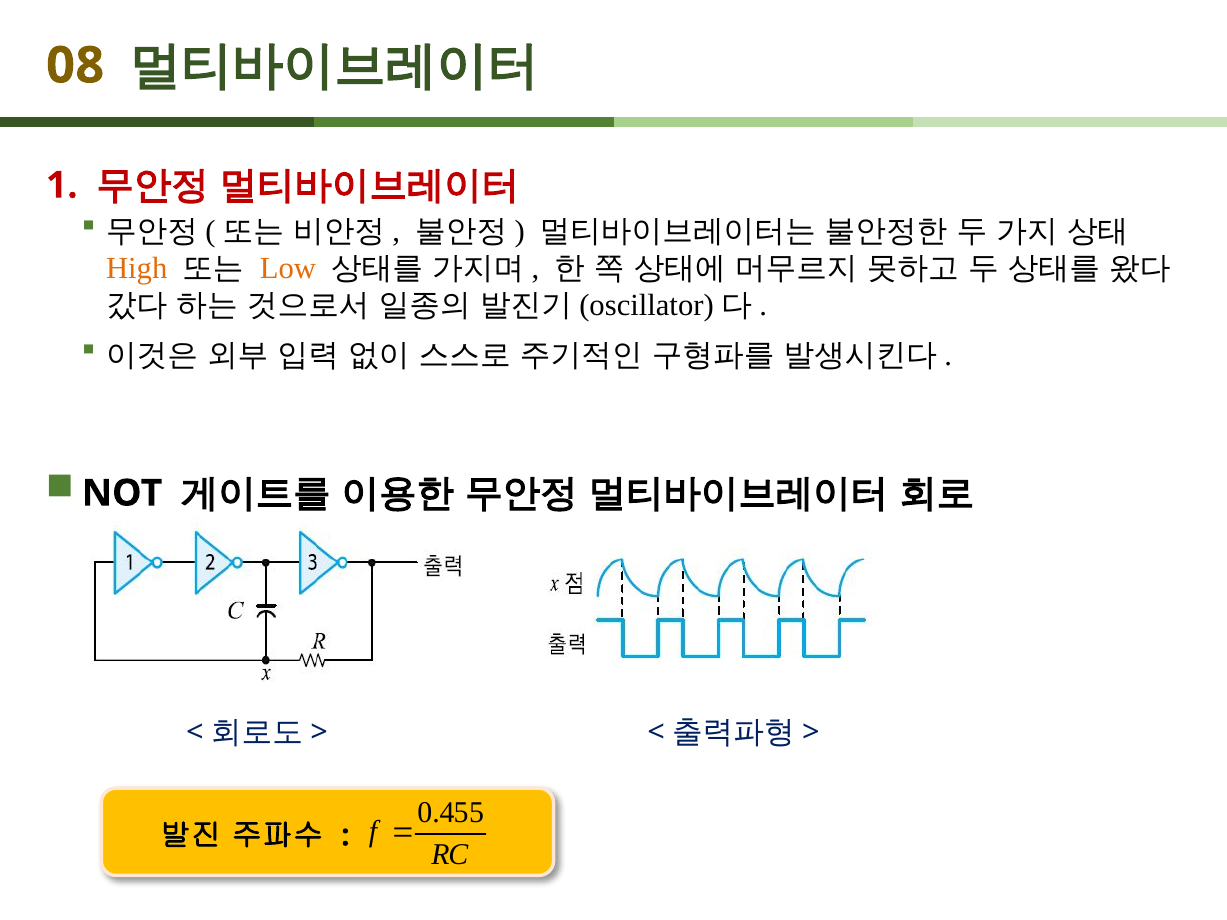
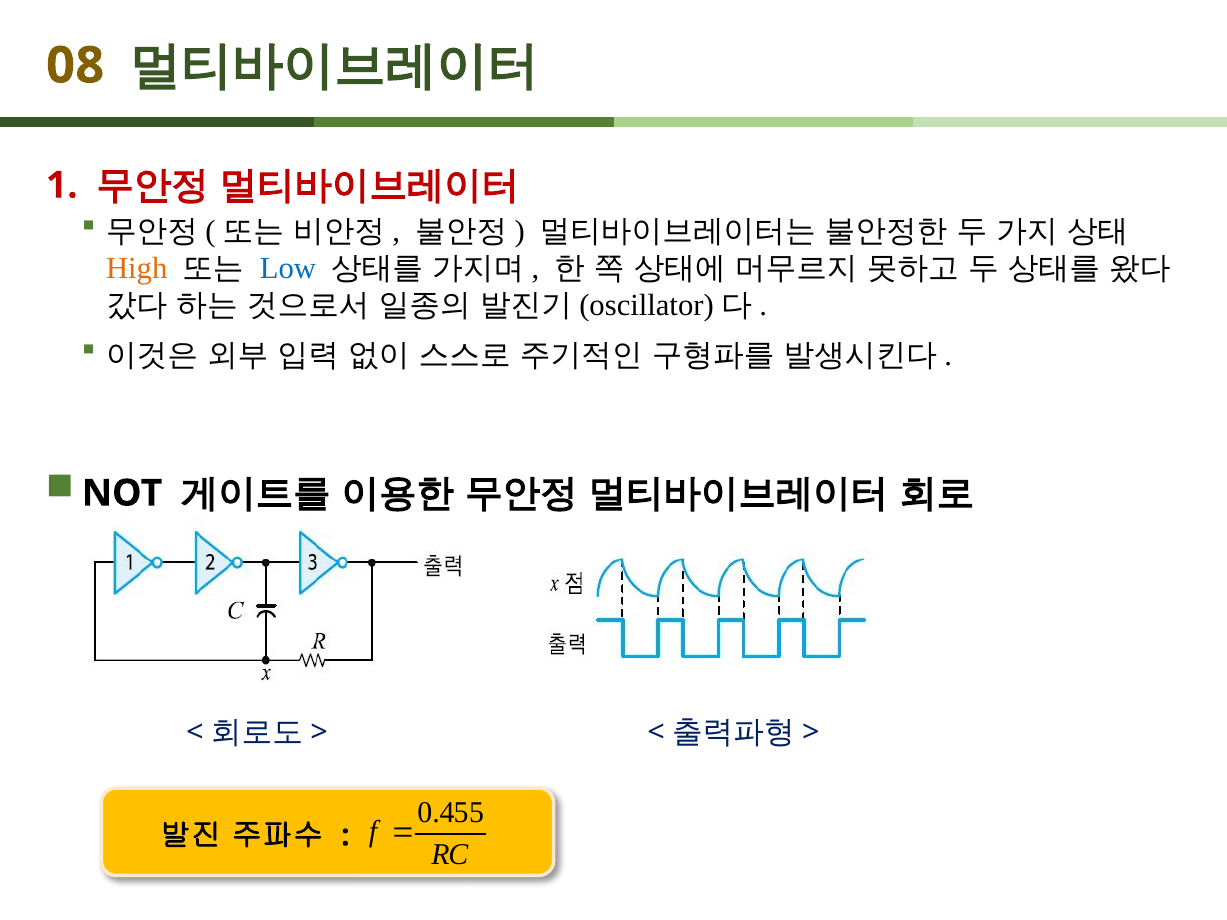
Low colour: orange -> blue
